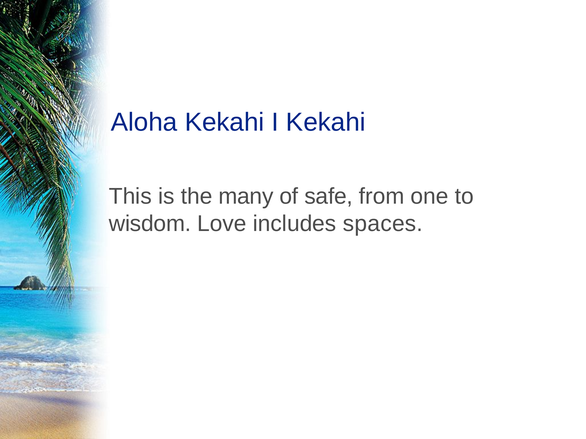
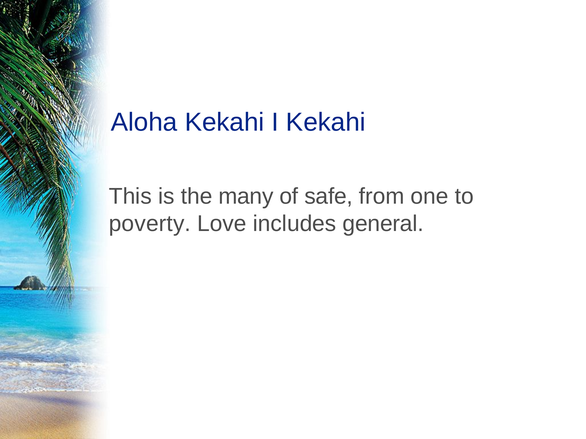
wisdom: wisdom -> poverty
spaces: spaces -> general
